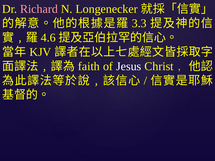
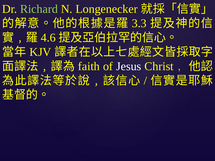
Richard colour: pink -> light green
